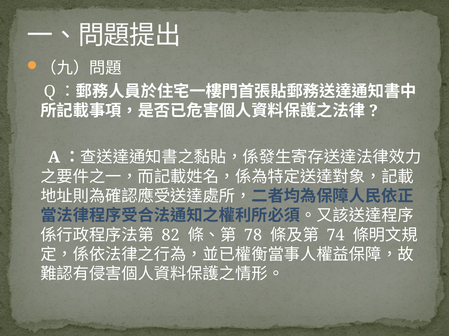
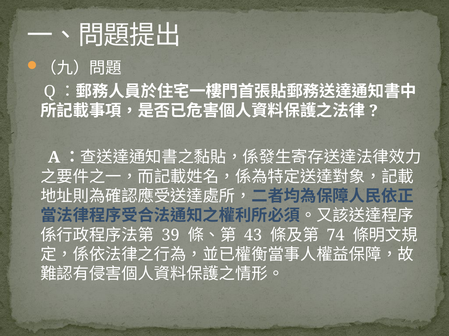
82: 82 -> 39
78: 78 -> 43
